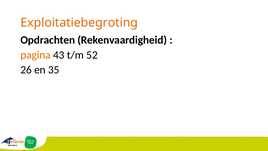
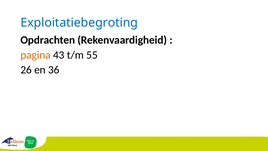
Exploitatiebegroting colour: orange -> blue
52: 52 -> 55
35: 35 -> 36
